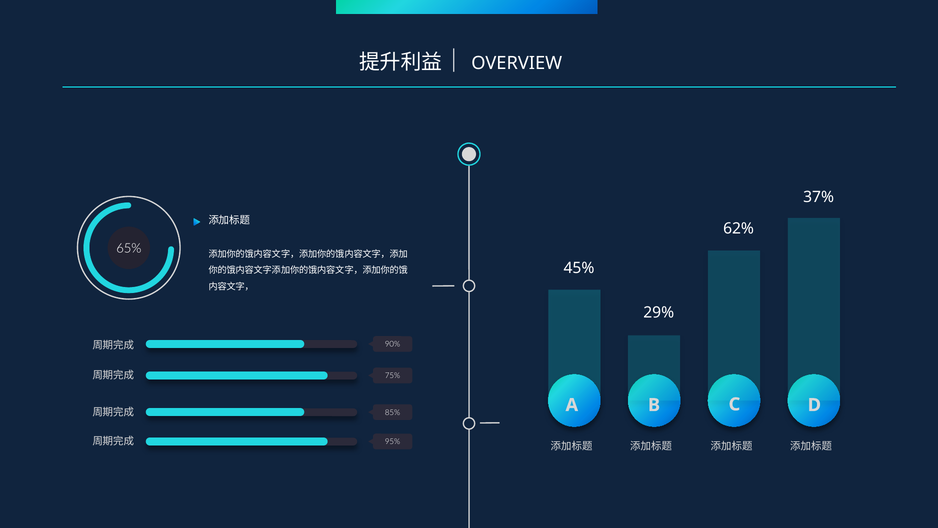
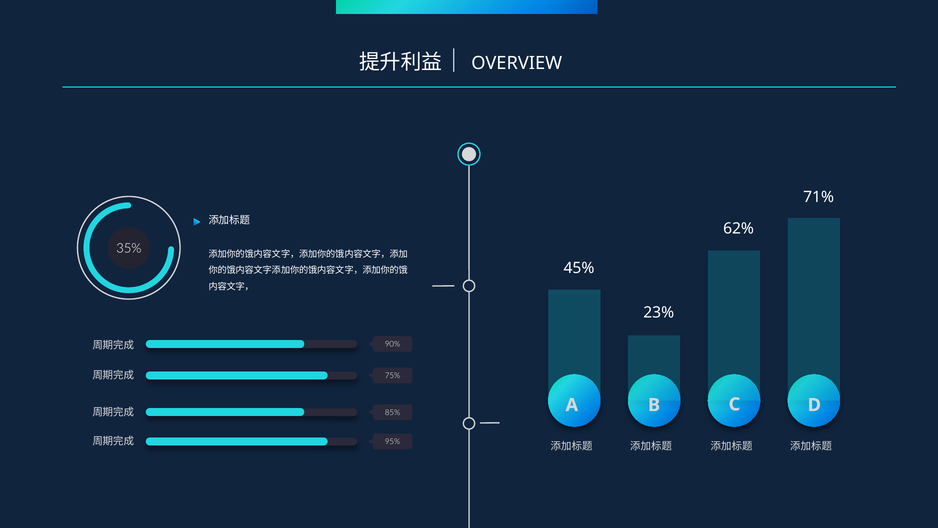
37%: 37% -> 71%
65%: 65% -> 35%
29%: 29% -> 23%
